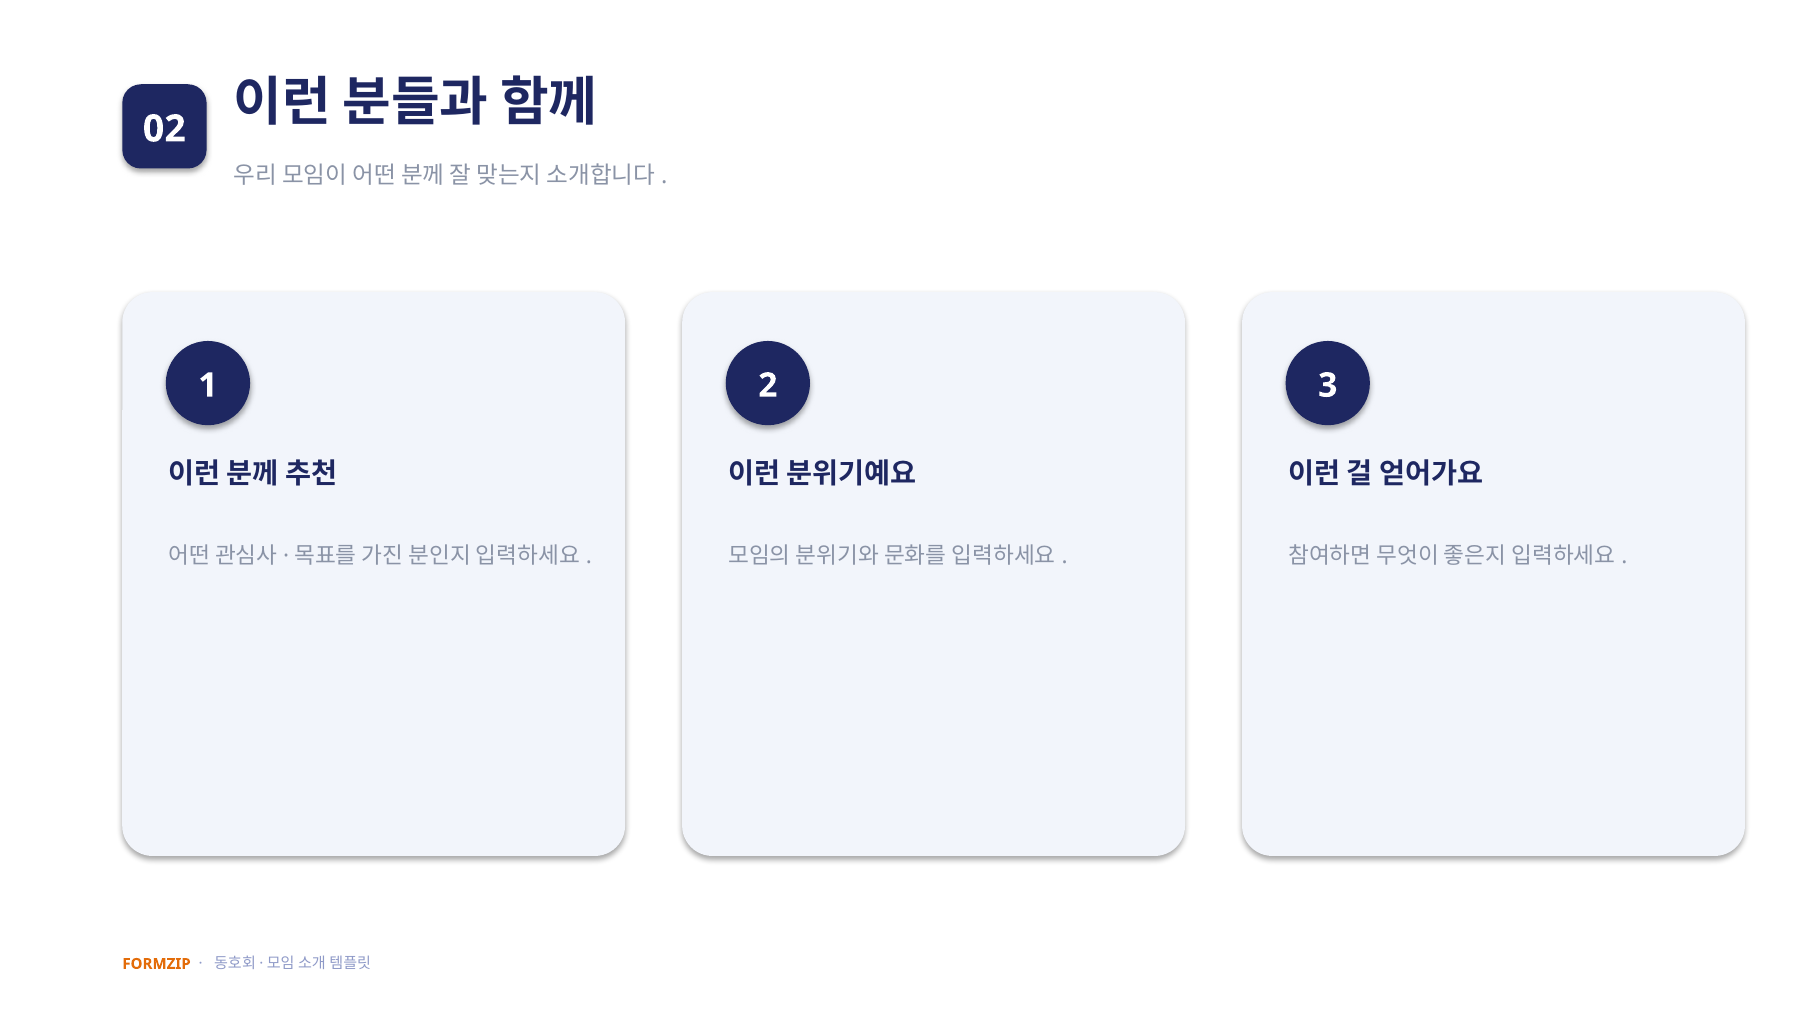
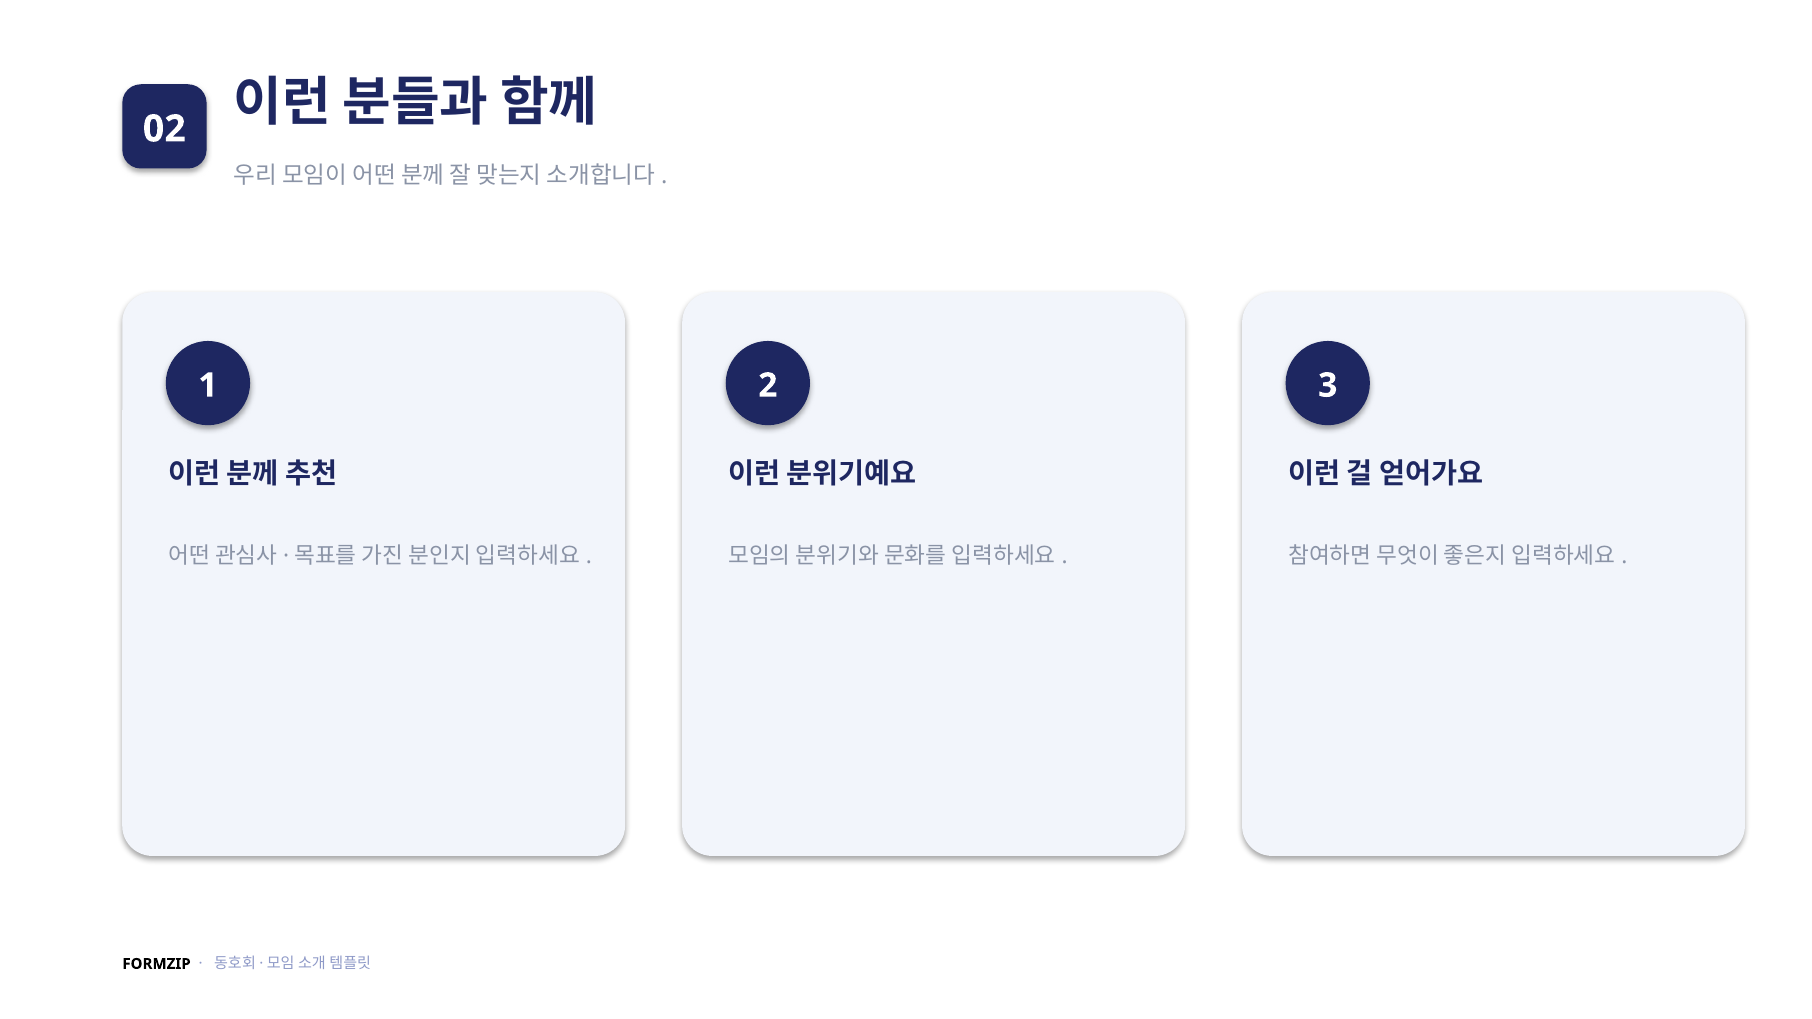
FORMZIP colour: orange -> black
